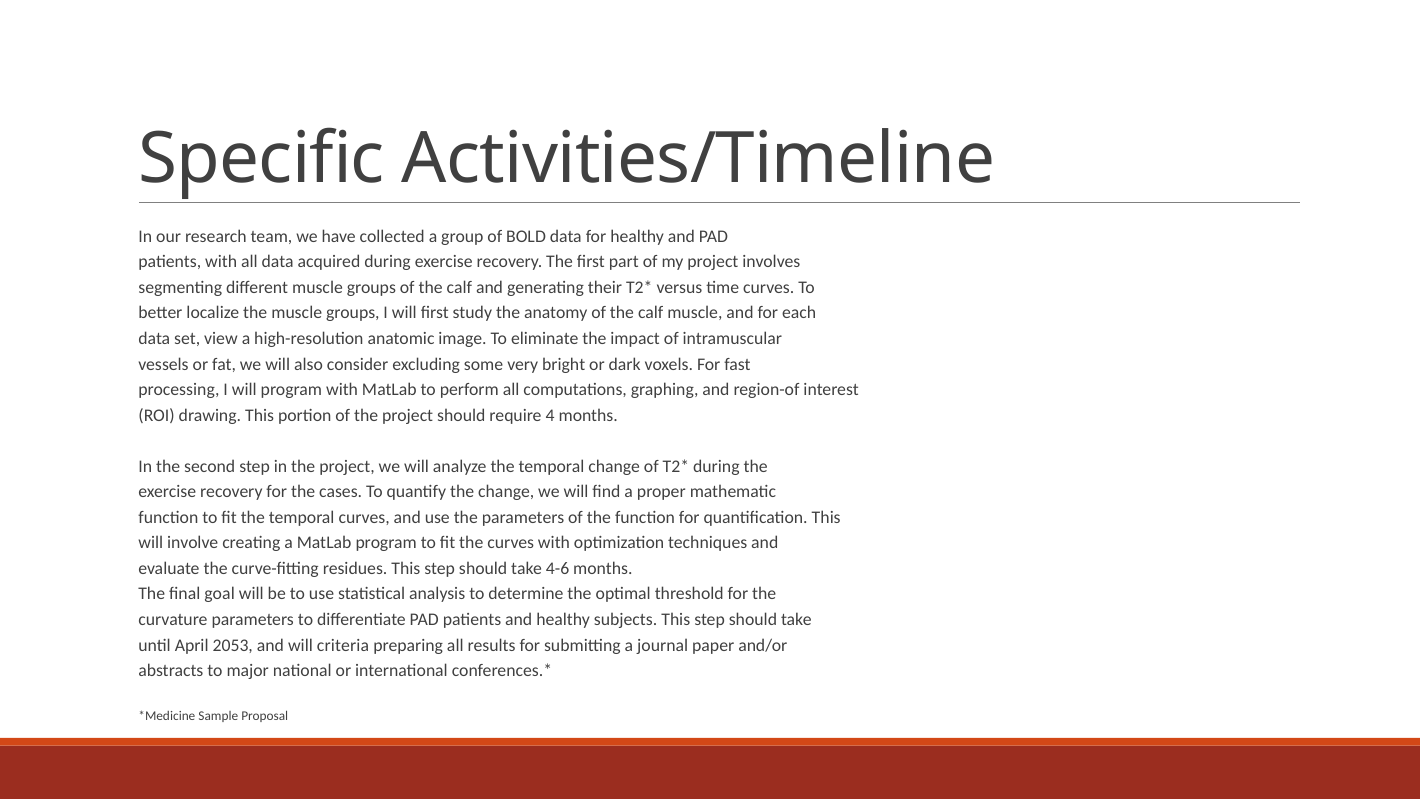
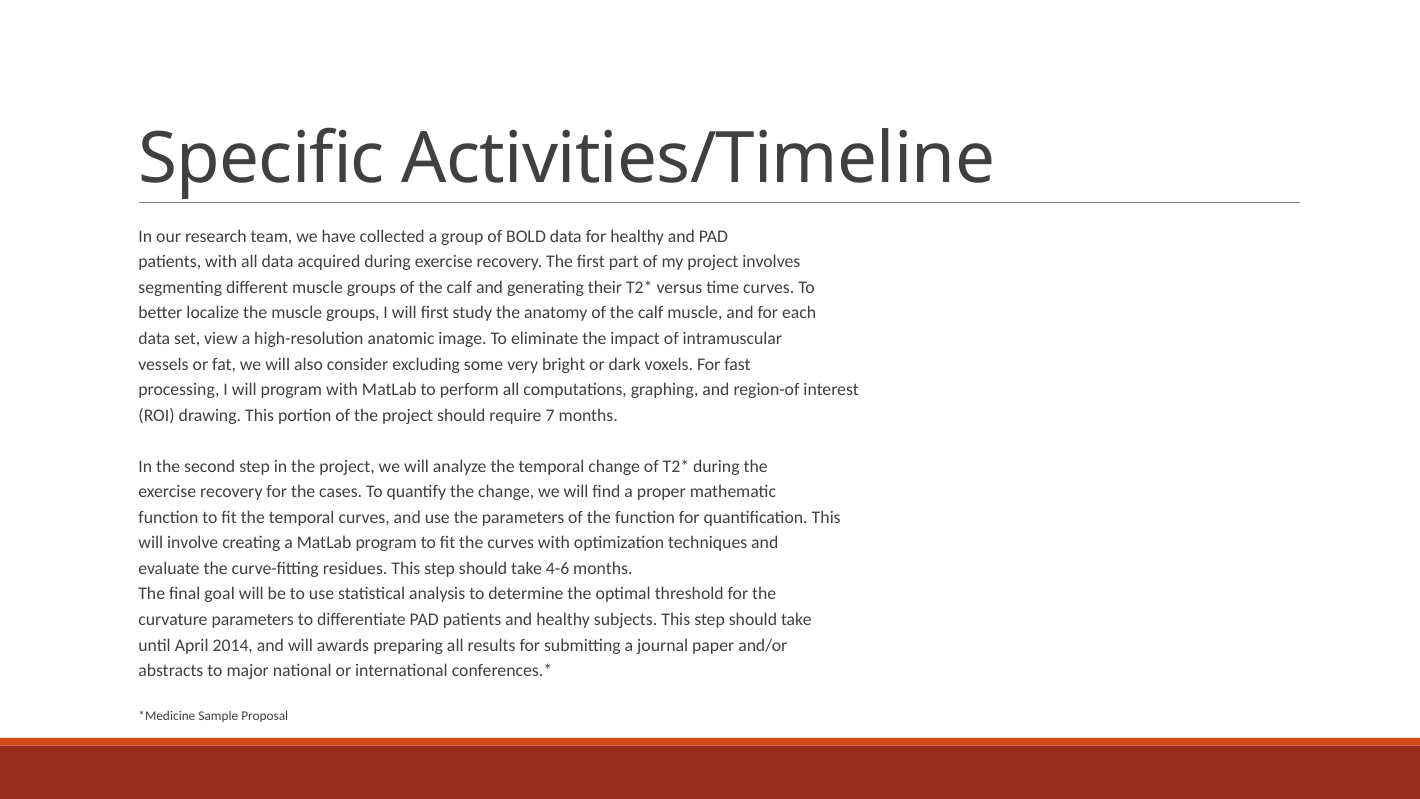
4: 4 -> 7
2053: 2053 -> 2014
criteria: criteria -> awards
